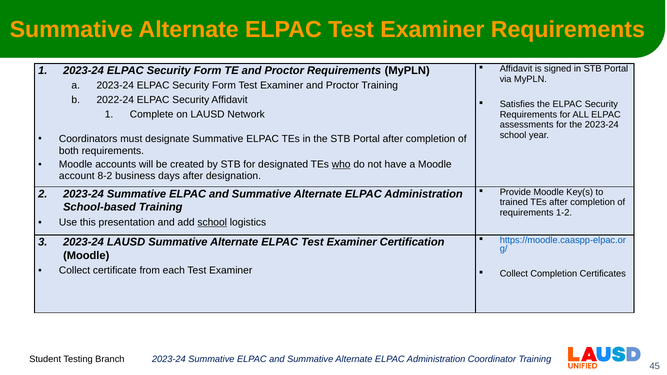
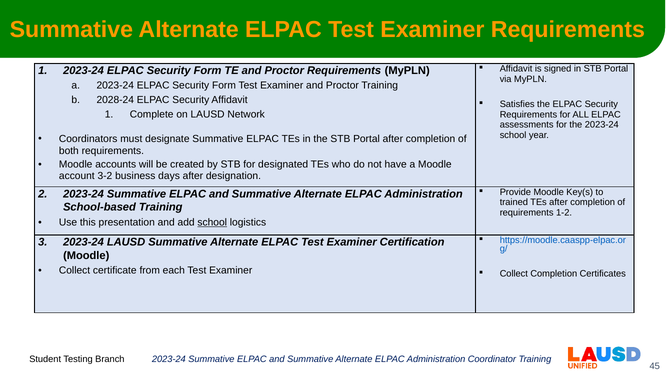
2022-24: 2022-24 -> 2028-24
who underline: present -> none
8-2: 8-2 -> 3-2
